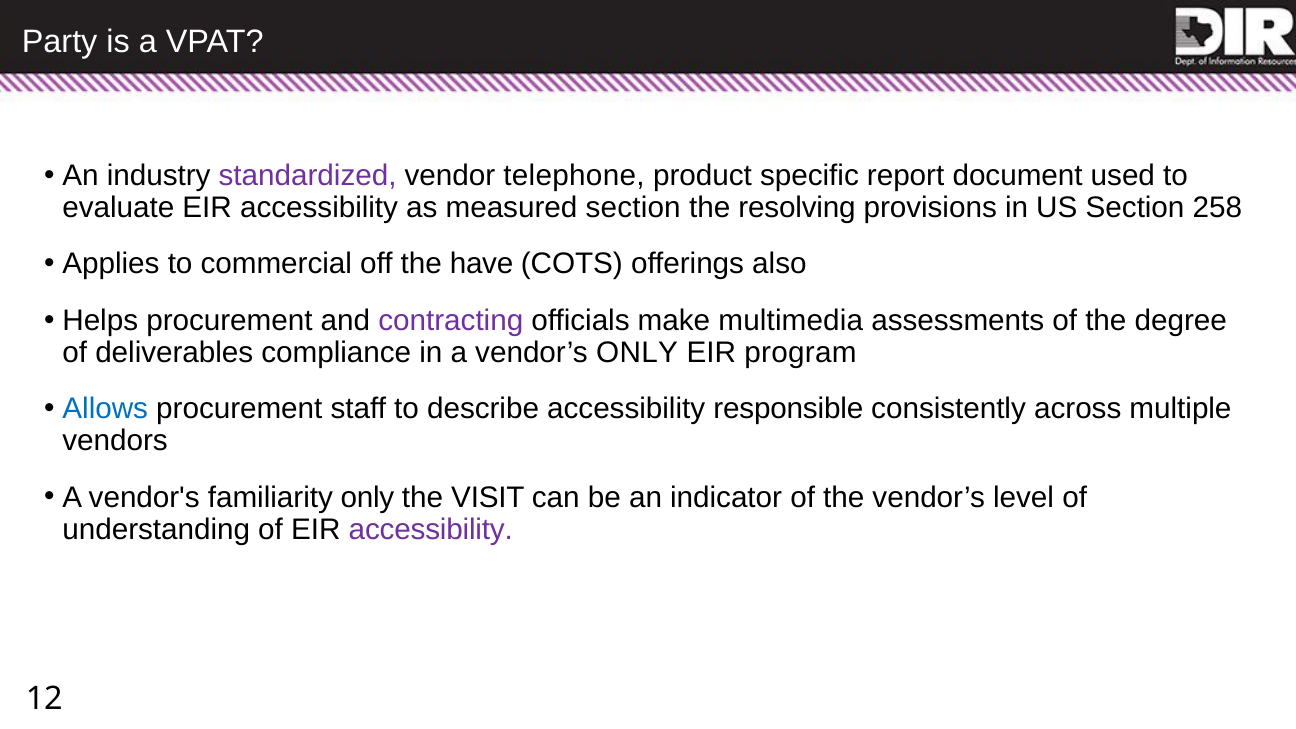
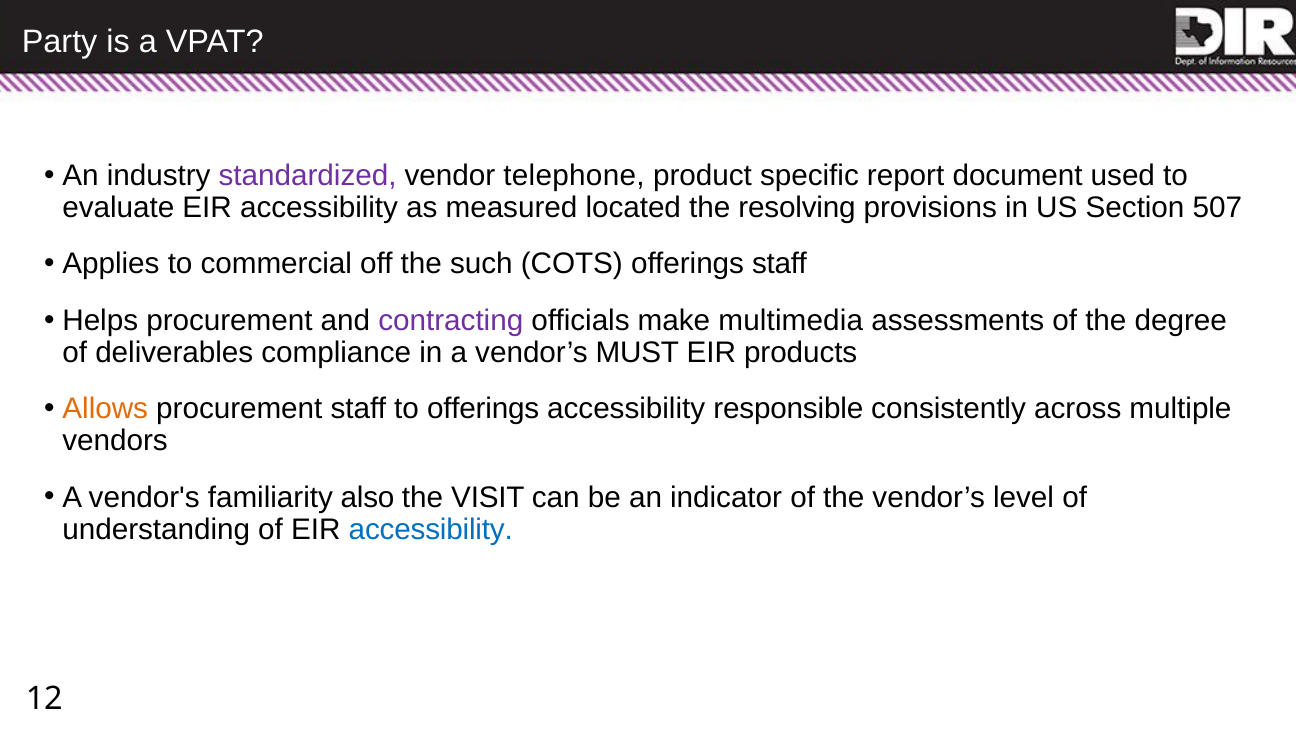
measured section: section -> located
258: 258 -> 507
have: have -> such
offerings also: also -> staff
vendor’s ONLY: ONLY -> MUST
program: program -> products
Allows colour: blue -> orange
to describe: describe -> offerings
familiarity only: only -> also
accessibility at (431, 529) colour: purple -> blue
